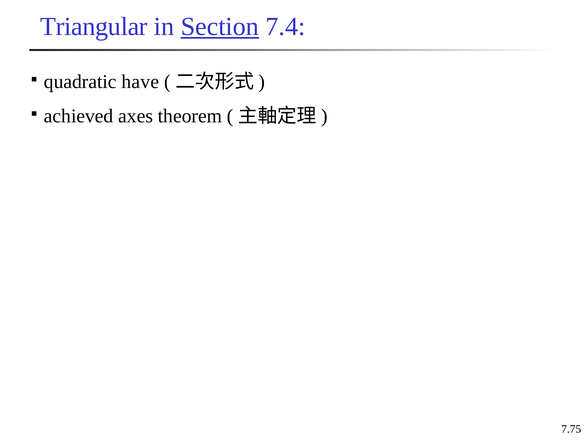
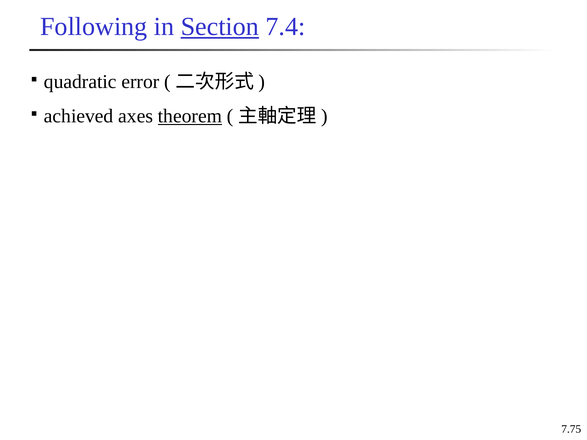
Triangular: Triangular -> Following
have: have -> error
theorem underline: none -> present
